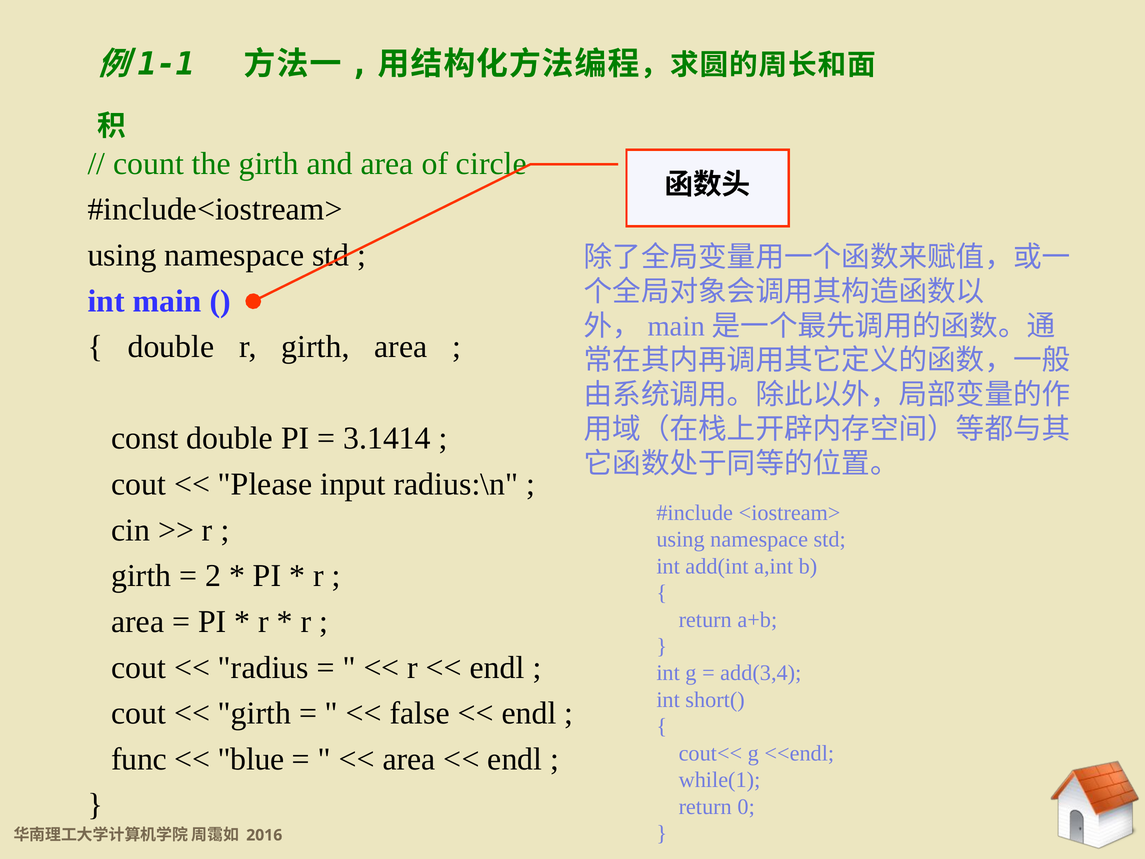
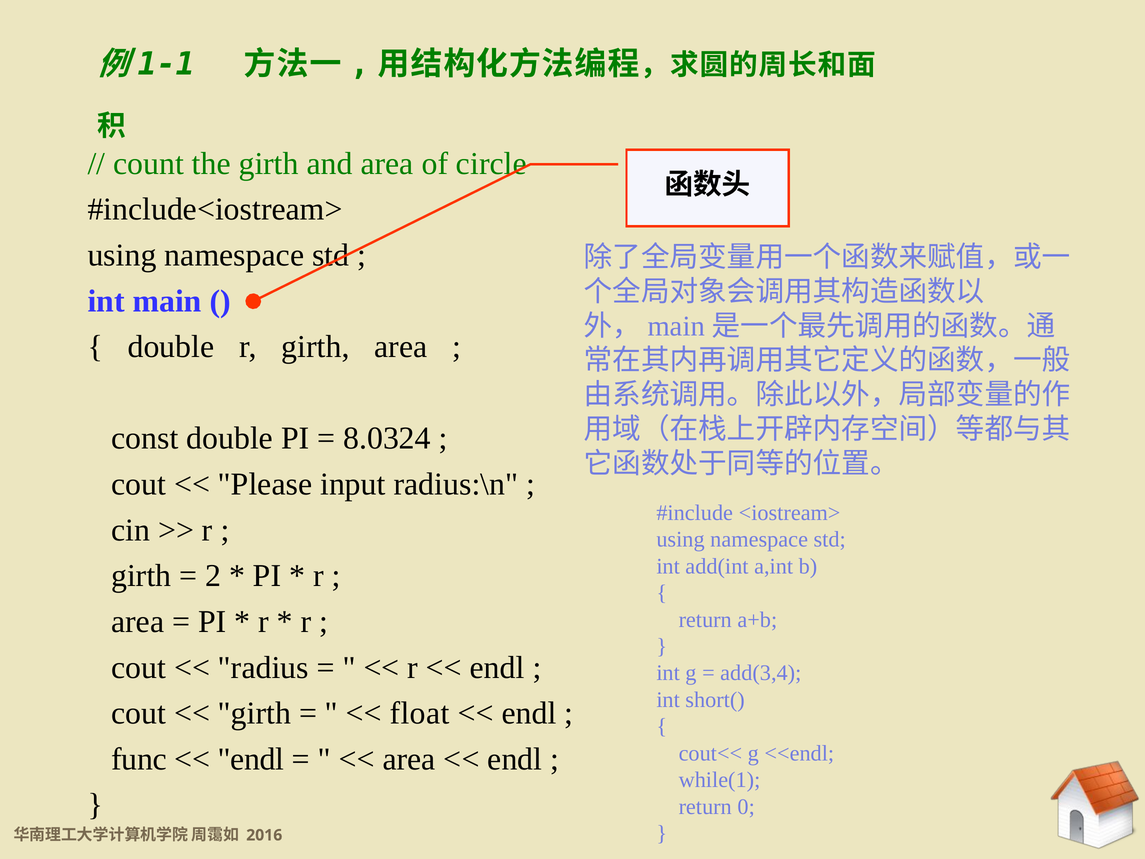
3.1414: 3.1414 -> 8.0324
false: false -> float
blue at (251, 759): blue -> endl
